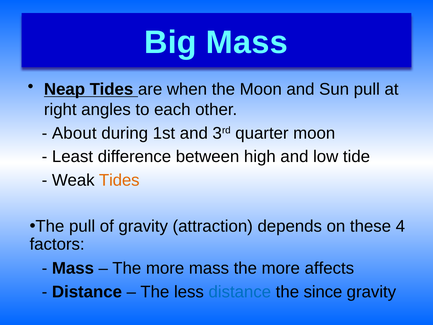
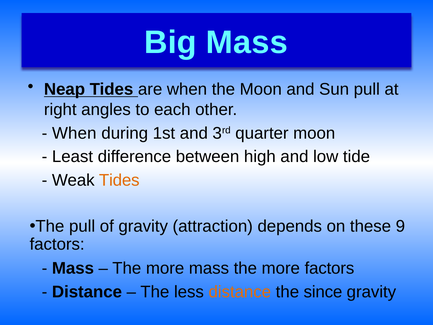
About at (74, 133): About -> When
4: 4 -> 9
more affects: affects -> factors
distance at (240, 292) colour: blue -> orange
